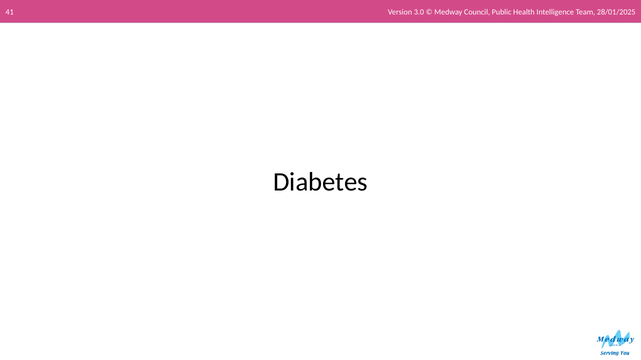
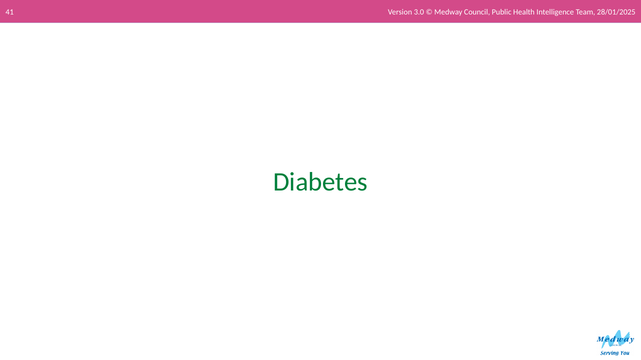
Diabetes colour: black -> green
